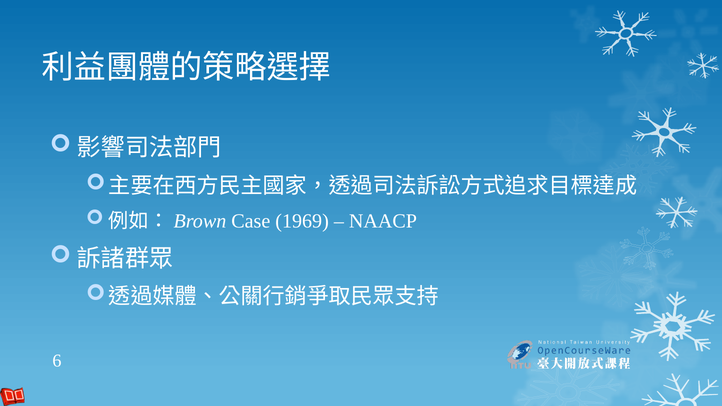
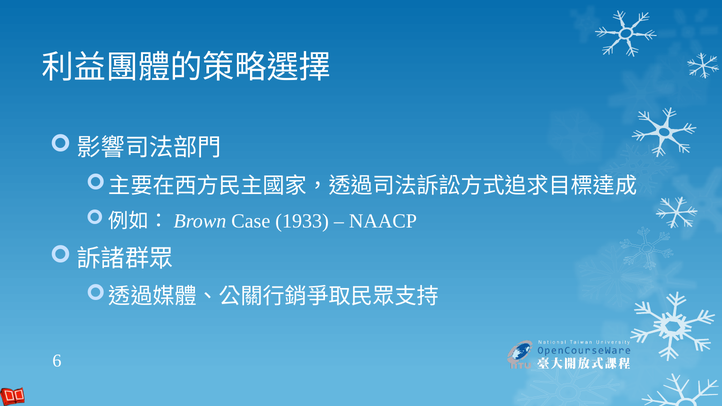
1969: 1969 -> 1933
